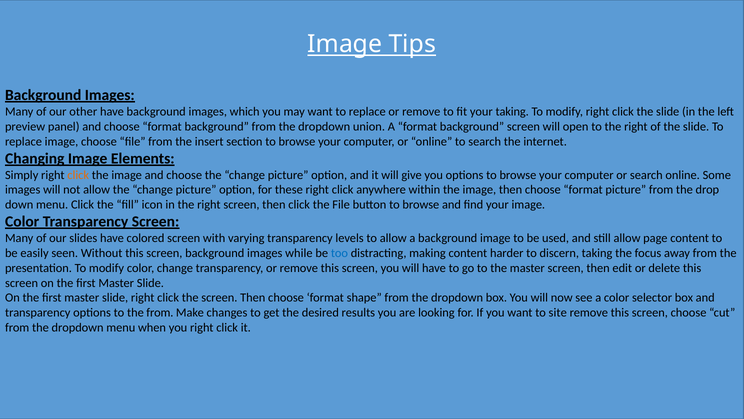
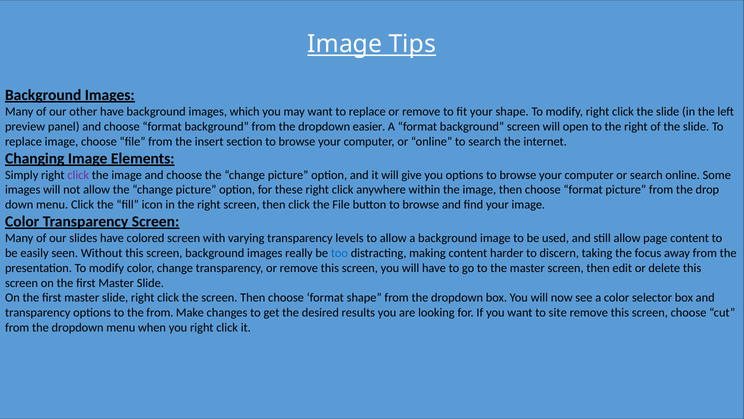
your taking: taking -> shape
union: union -> easier
click at (78, 175) colour: orange -> purple
while: while -> really
